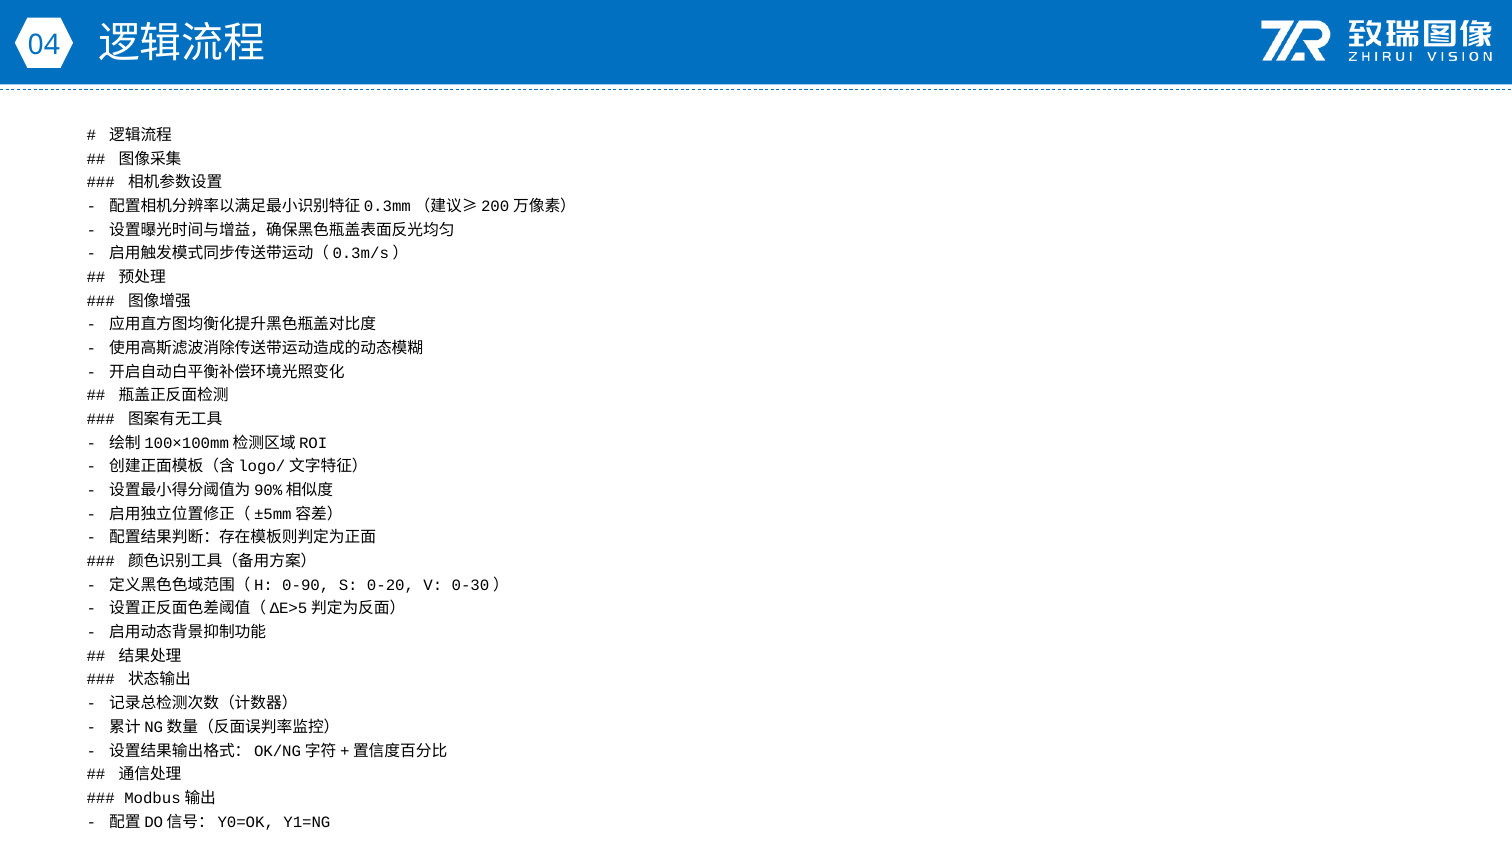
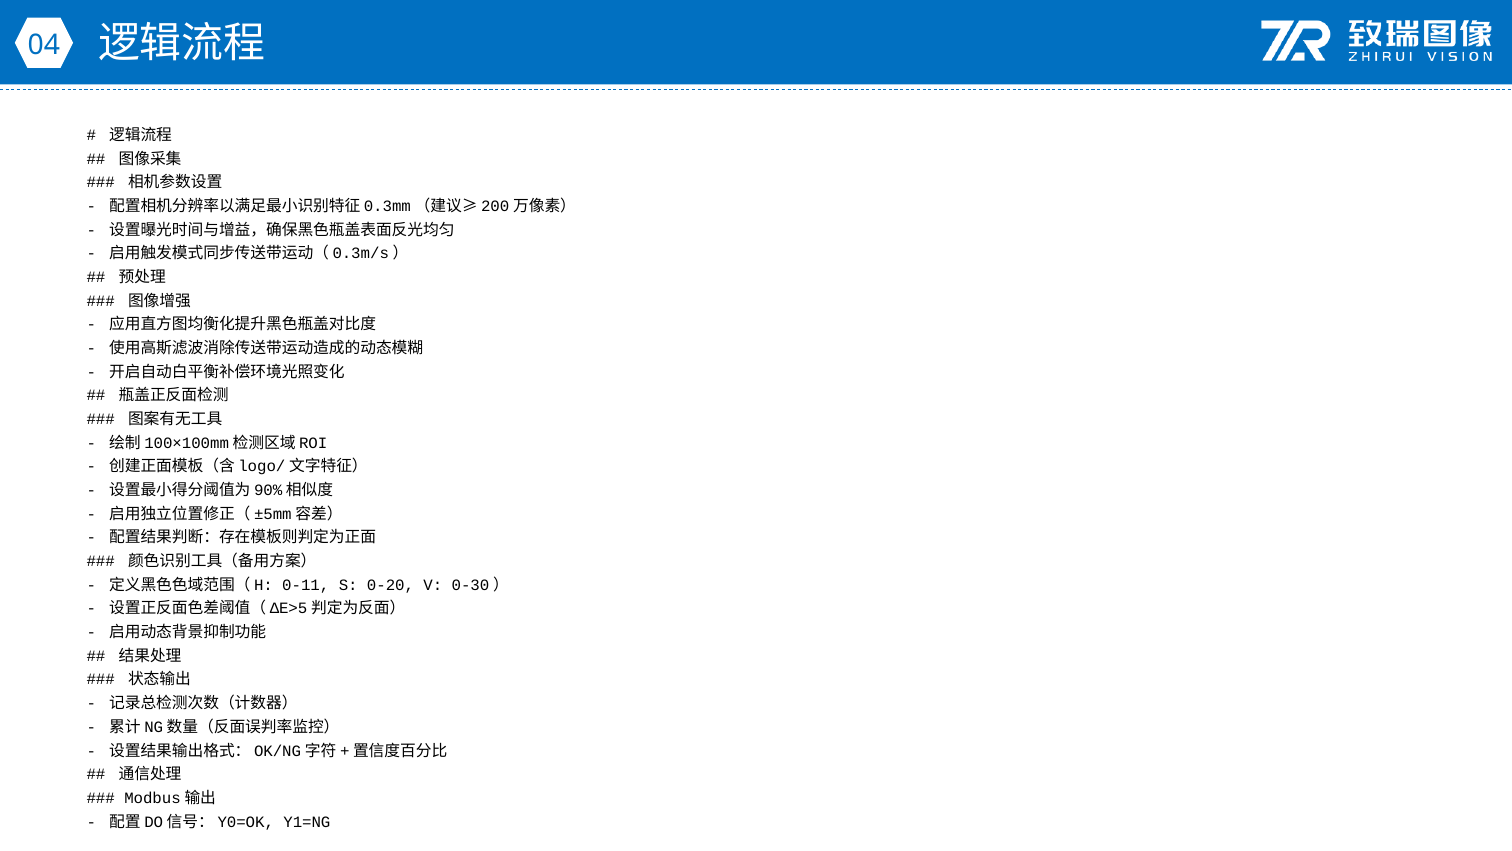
0-90: 0-90 -> 0-11
